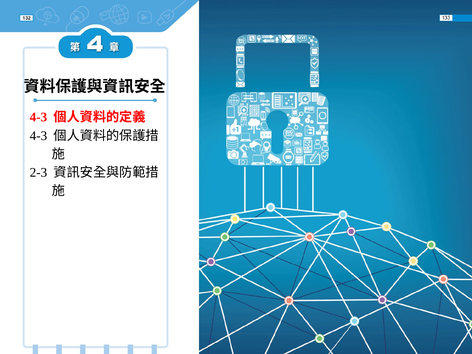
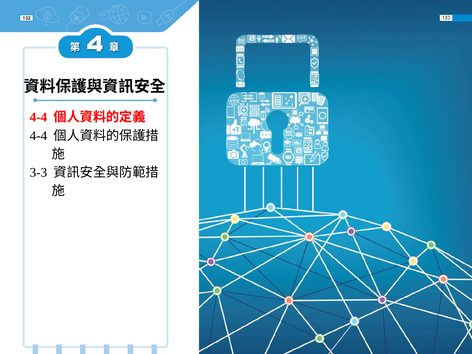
4-3 at (38, 117): 4-3 -> 4-4
4-3 at (38, 136): 4-3 -> 4-4
2-3: 2-3 -> 3-3
